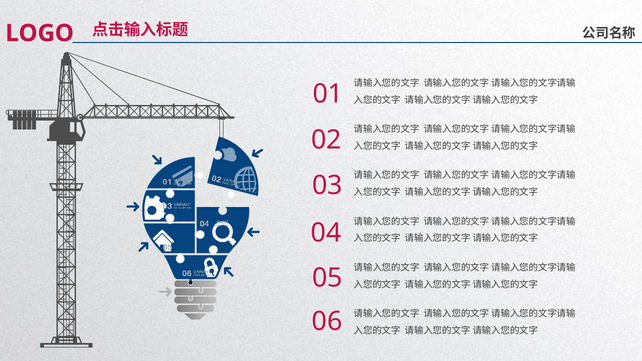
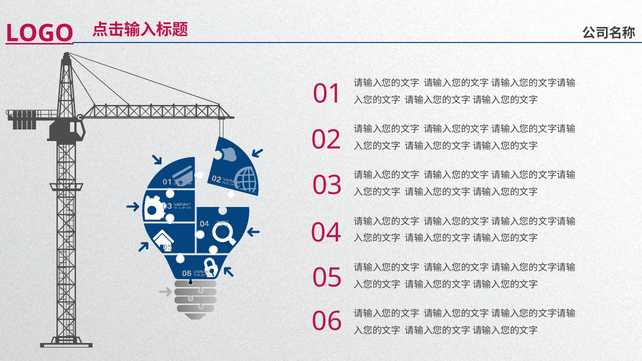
LOGO underline: none -> present
